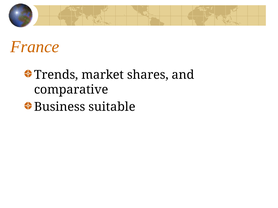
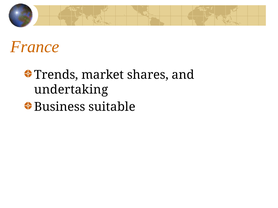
comparative: comparative -> undertaking
